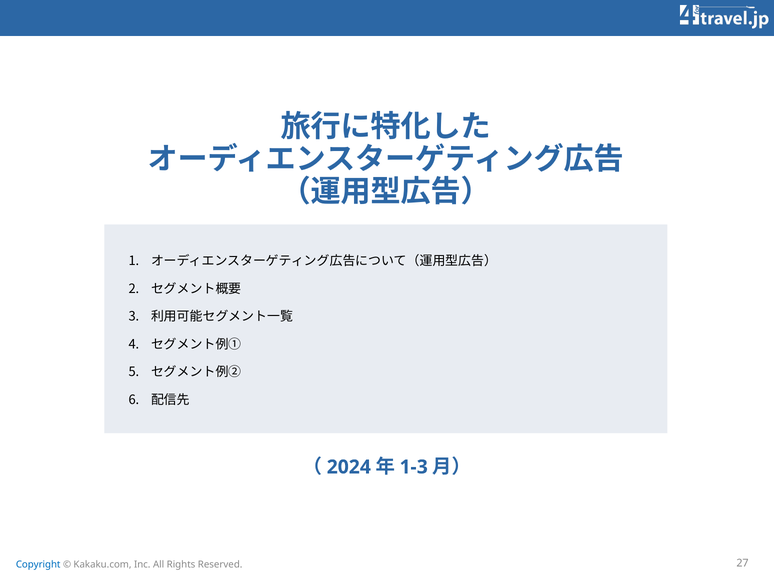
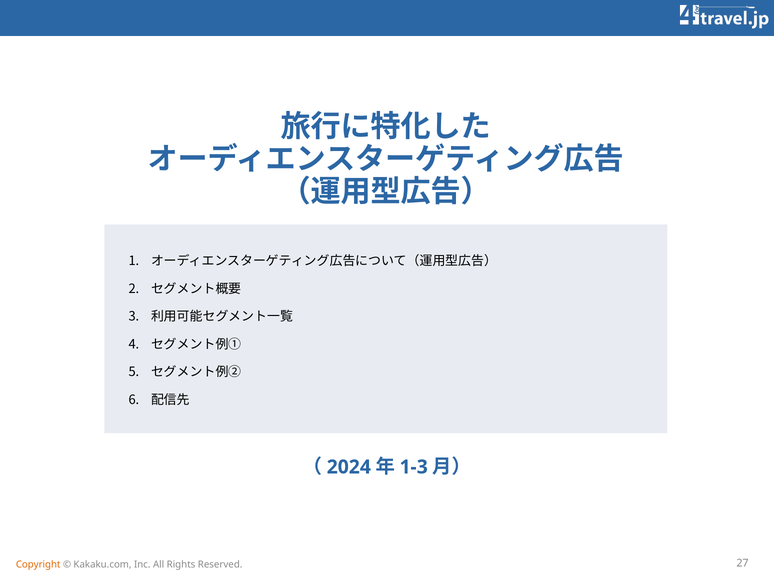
Copyright colour: blue -> orange
